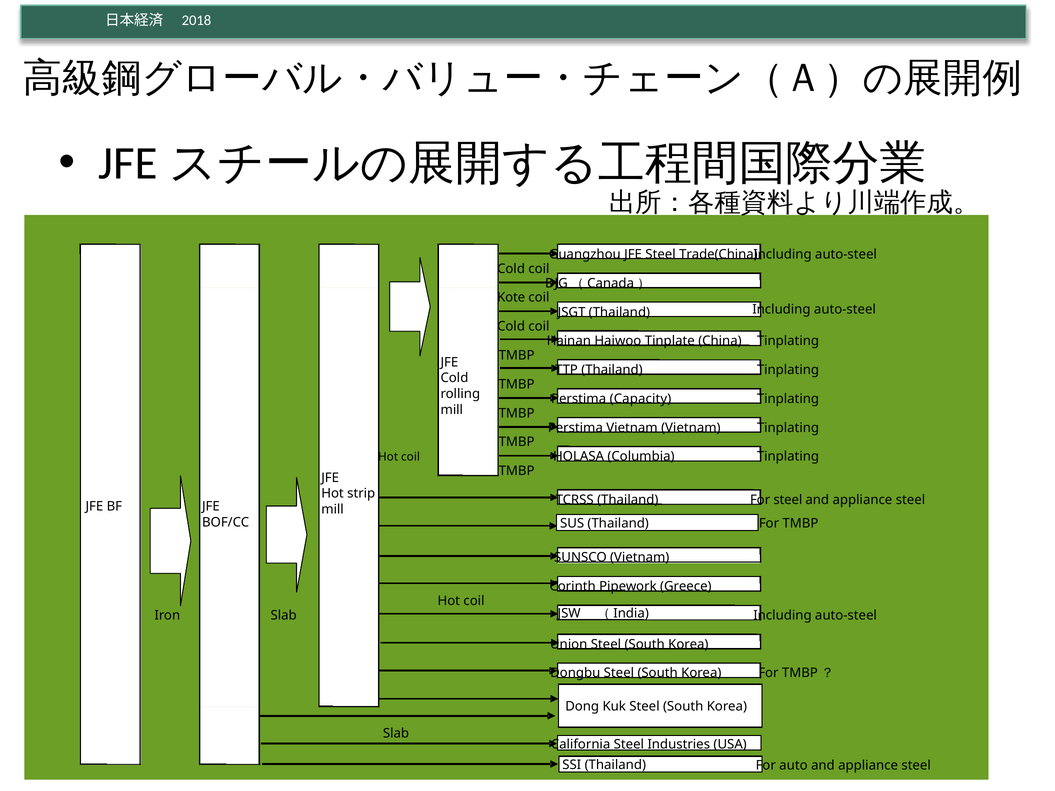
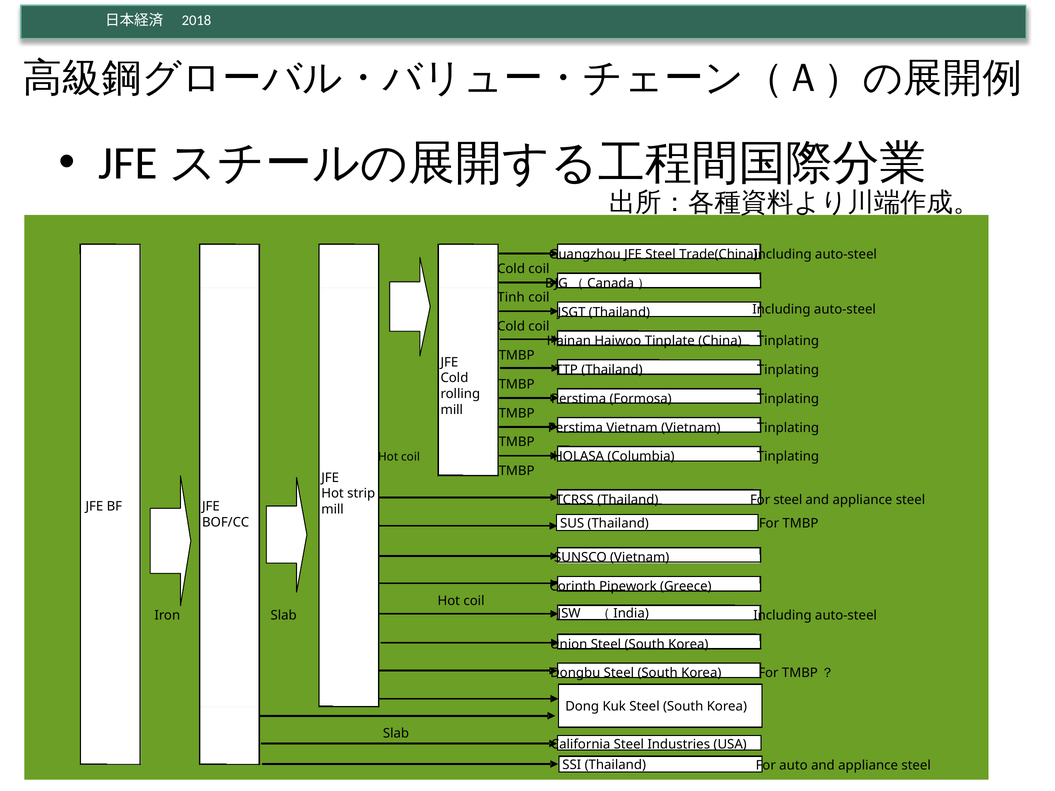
Kote: Kote -> Tinh
Capacity: Capacity -> Formosa
